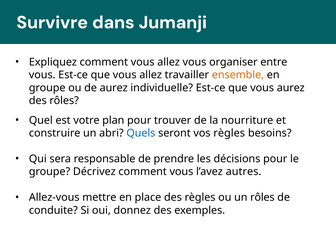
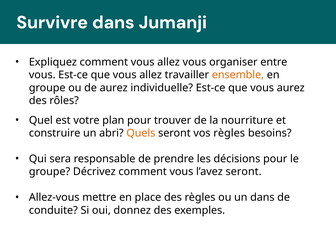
Quels colour: blue -> orange
l’avez autres: autres -> seront
un rôles: rôles -> dans
